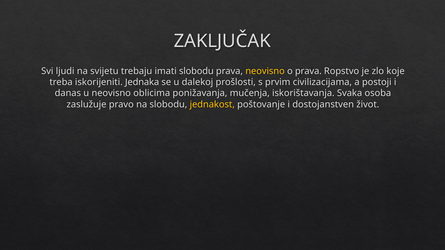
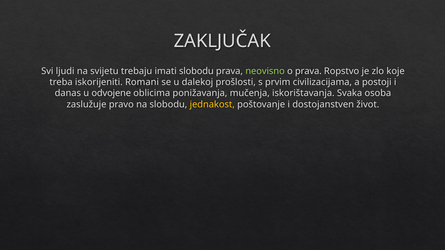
neovisno at (265, 71) colour: yellow -> light green
Jednaka: Jednaka -> Romani
u neovisno: neovisno -> odvojene
